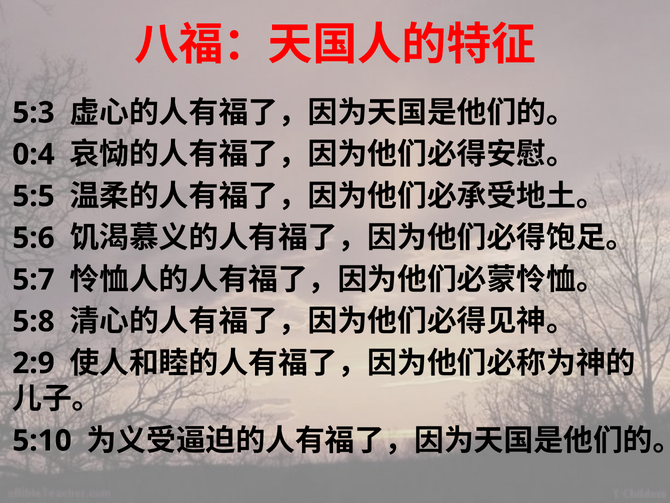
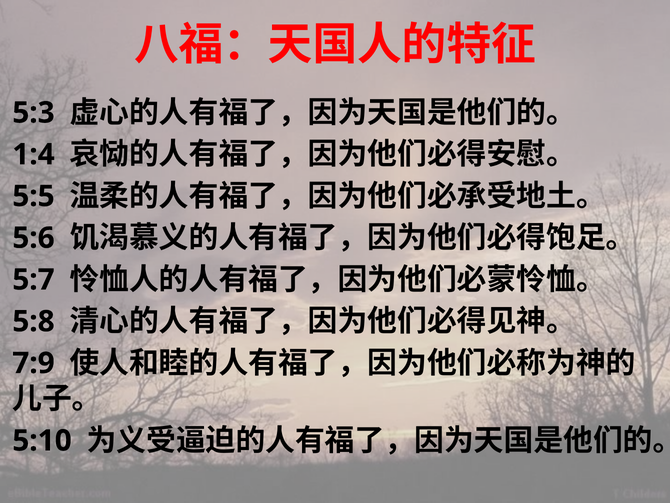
0:4: 0:4 -> 1:4
2:9: 2:9 -> 7:9
